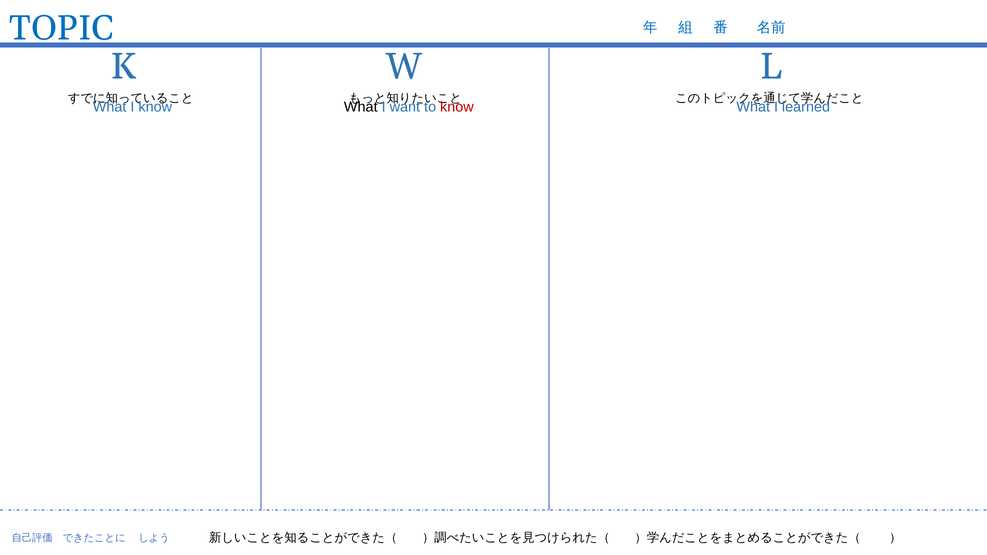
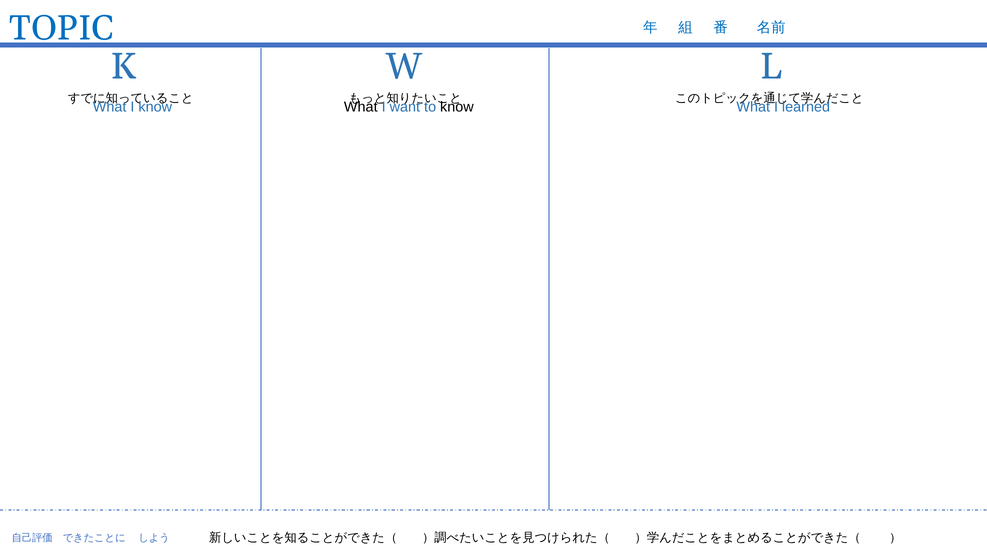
know at (457, 107) colour: red -> black
